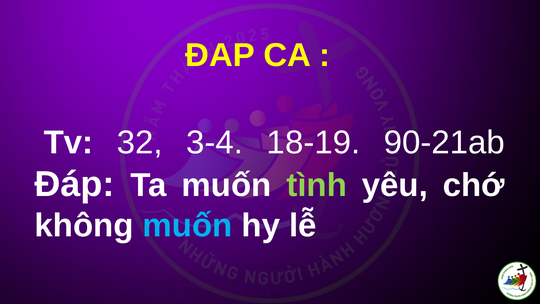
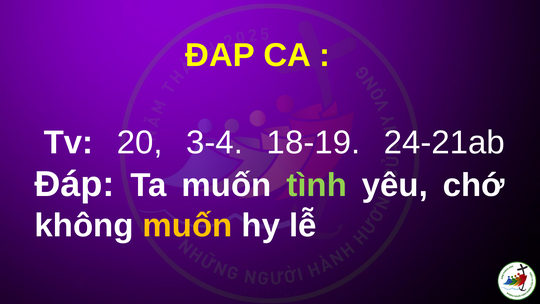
32: 32 -> 20
90-21ab: 90-21ab -> 24-21ab
muốn at (188, 225) colour: light blue -> yellow
